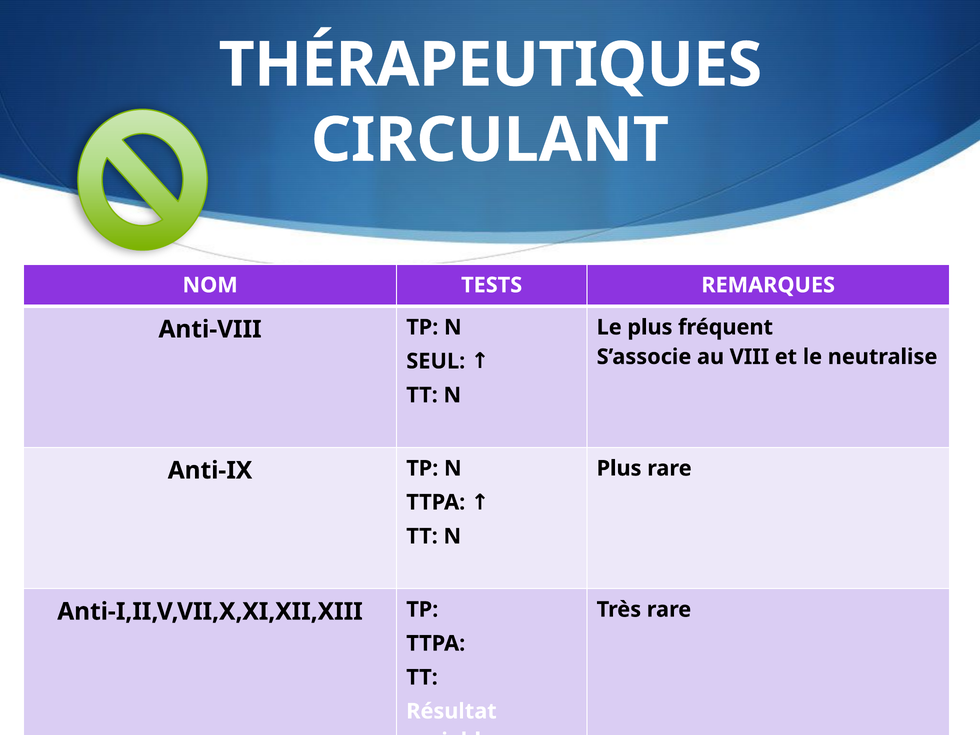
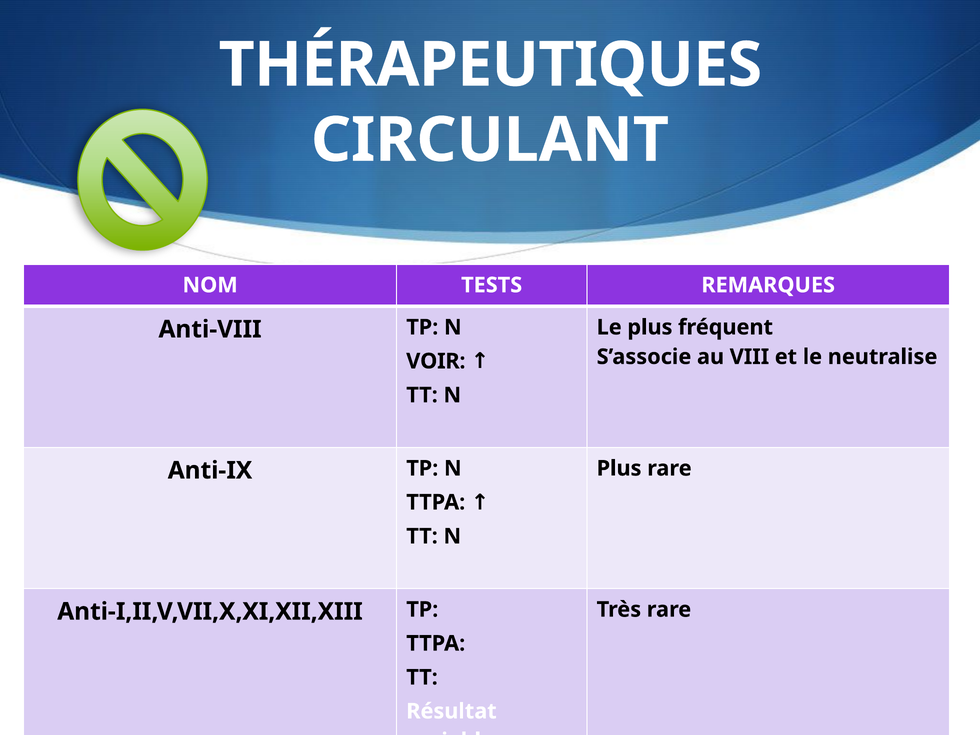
SEUL: SEUL -> VOIR
